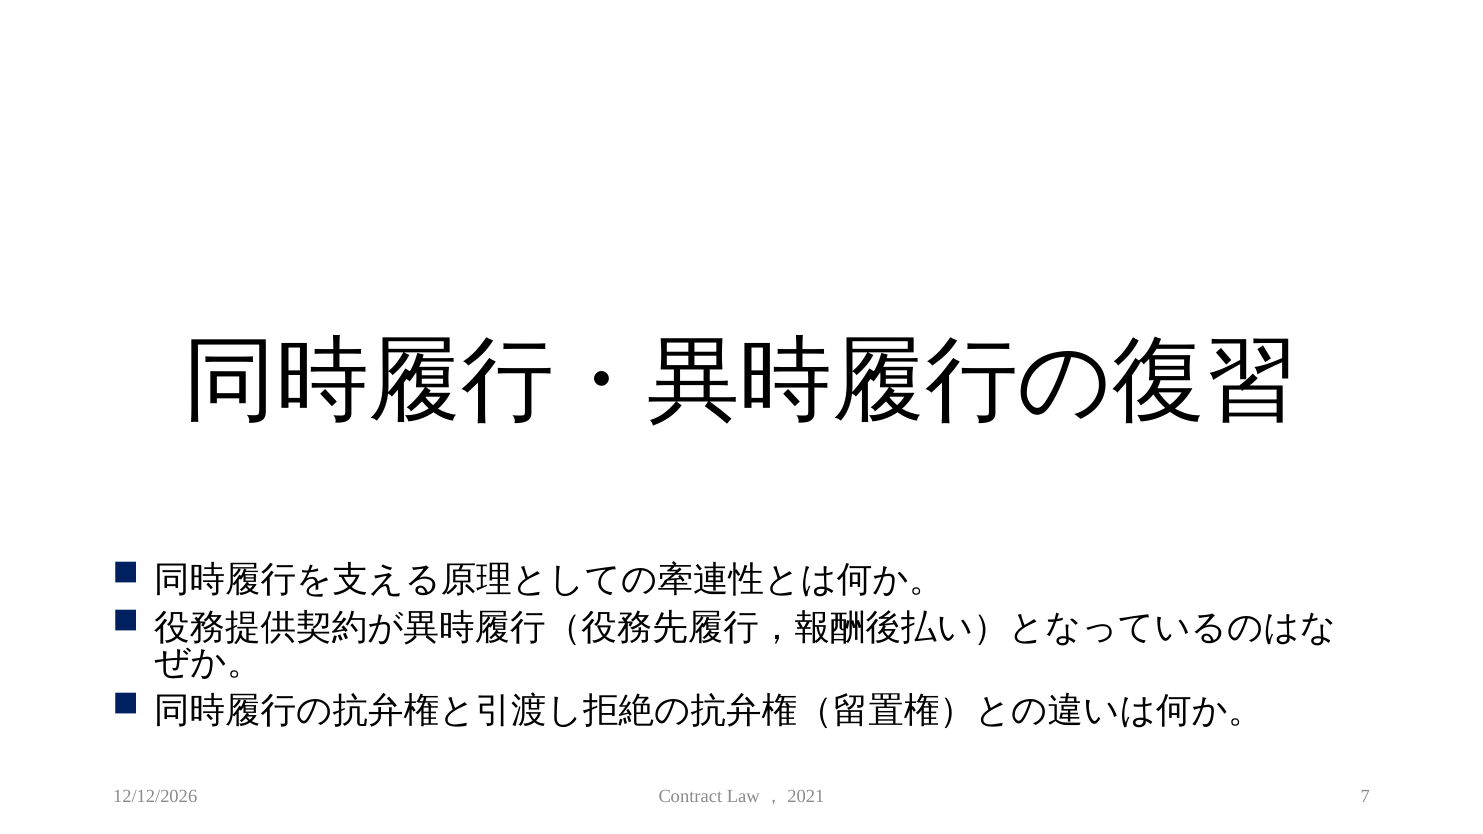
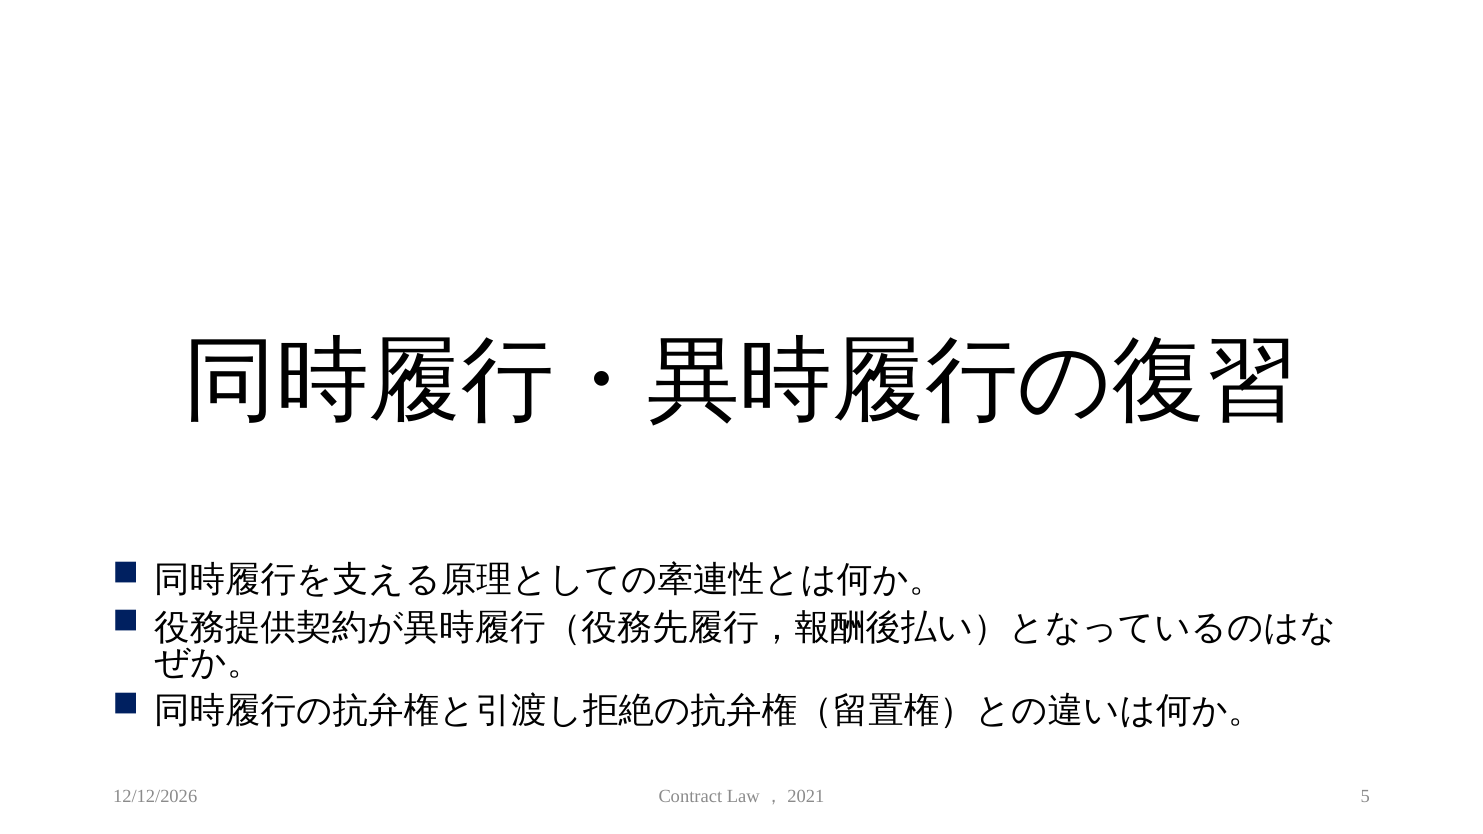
7: 7 -> 5
